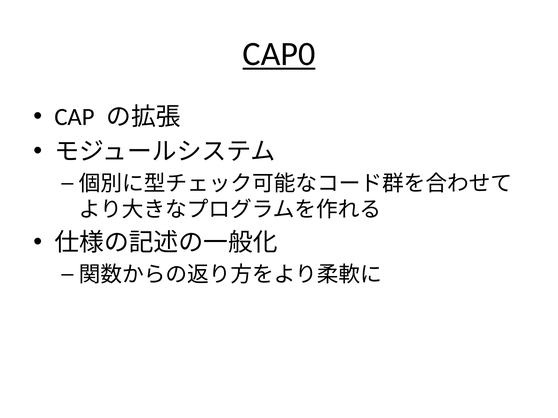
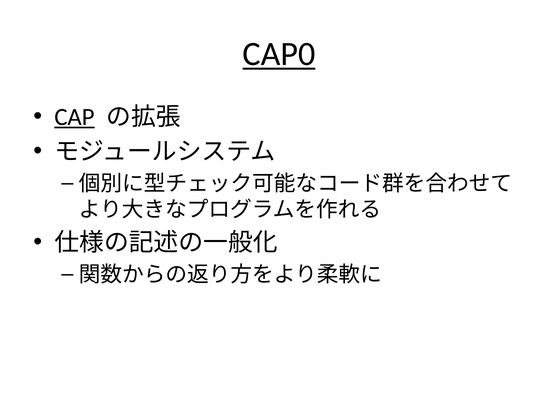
CAP underline: none -> present
